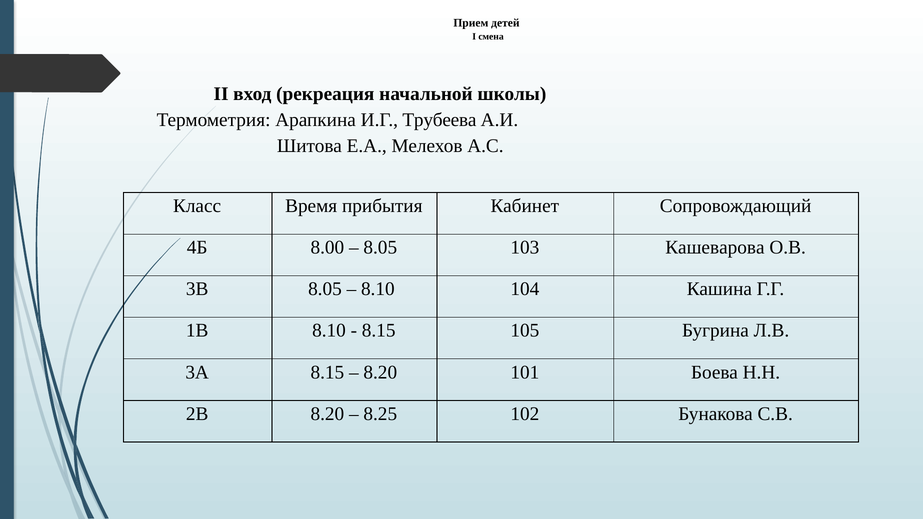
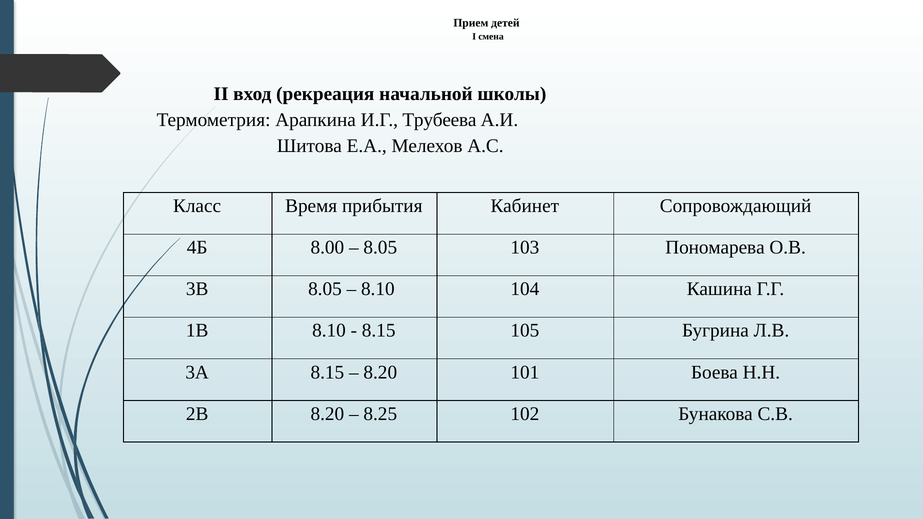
Кашеварова: Кашеварова -> Пономарева
